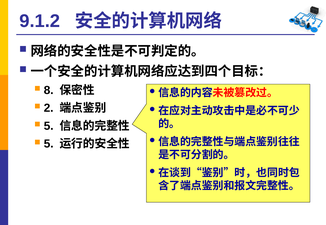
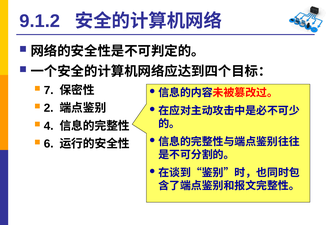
8: 8 -> 7
5 at (49, 126): 5 -> 4
5 at (49, 144): 5 -> 6
